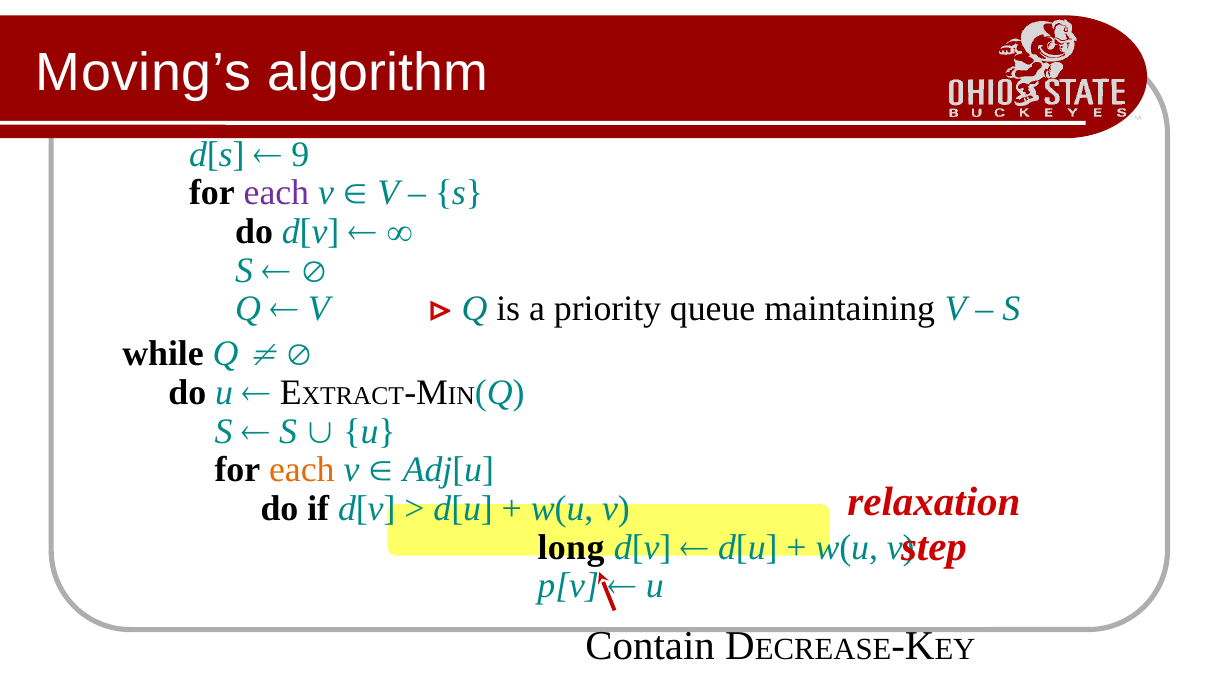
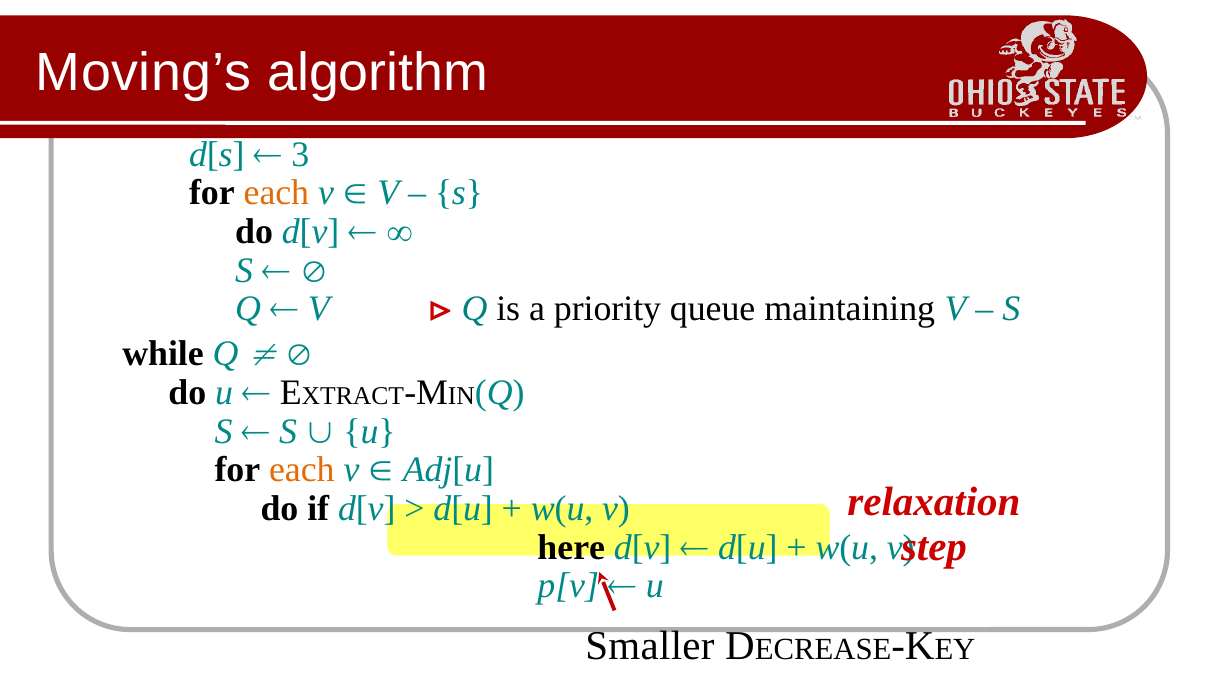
9: 9 -> 3
each at (276, 193) colour: purple -> orange
long: long -> here
Contain: Contain -> Smaller
